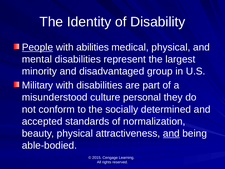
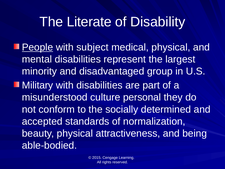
Identity: Identity -> Literate
abilities: abilities -> subject
and at (171, 133) underline: present -> none
